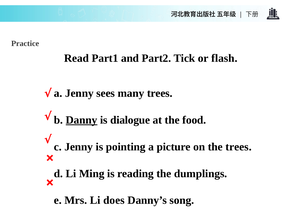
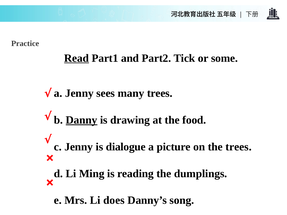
Read underline: none -> present
flash: flash -> some
dialogue: dialogue -> drawing
pointing: pointing -> dialogue
